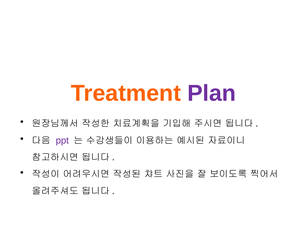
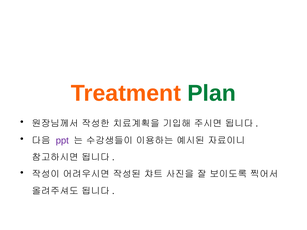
Plan colour: purple -> green
